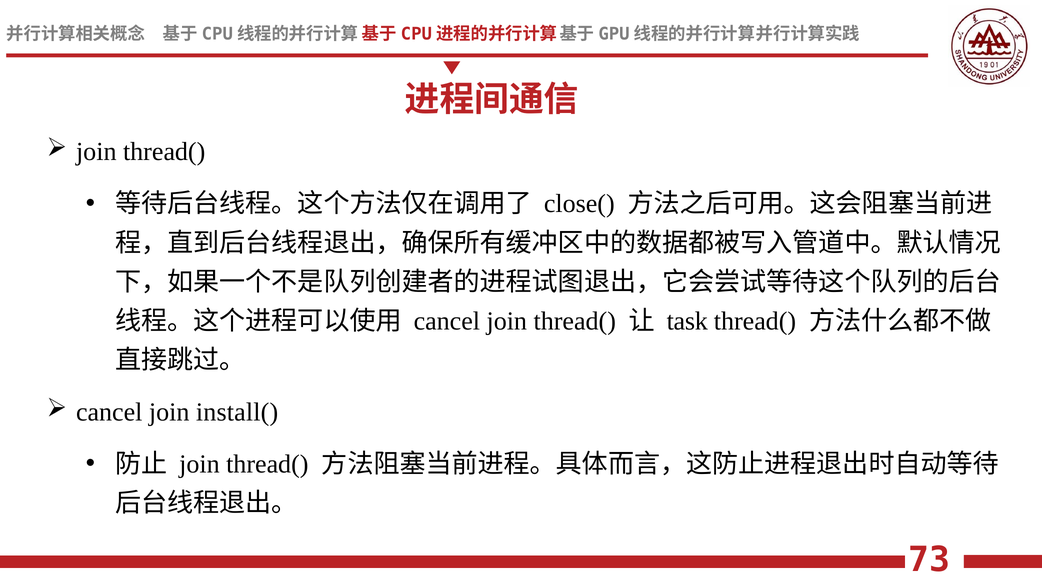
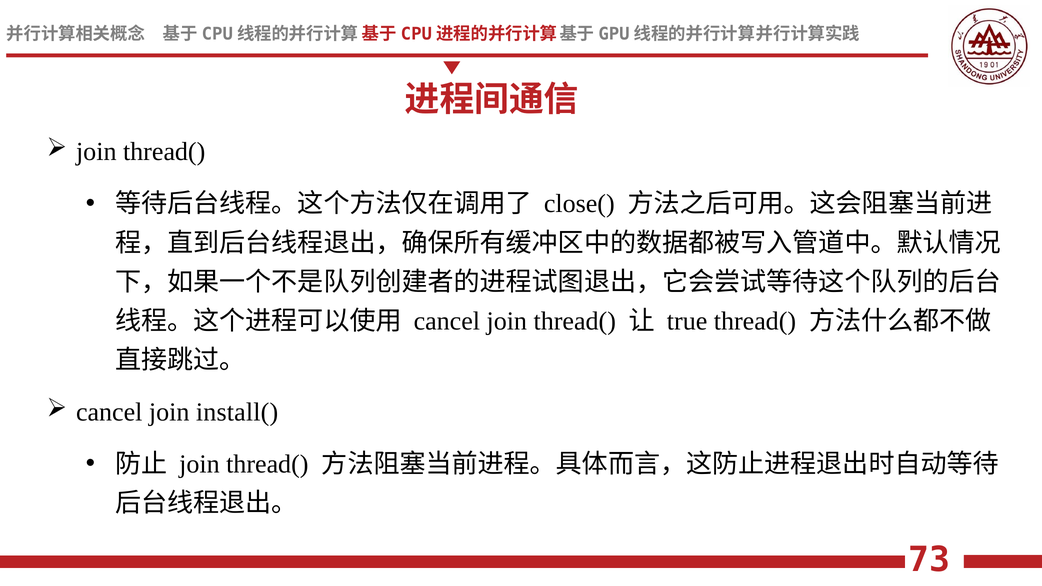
task: task -> true
